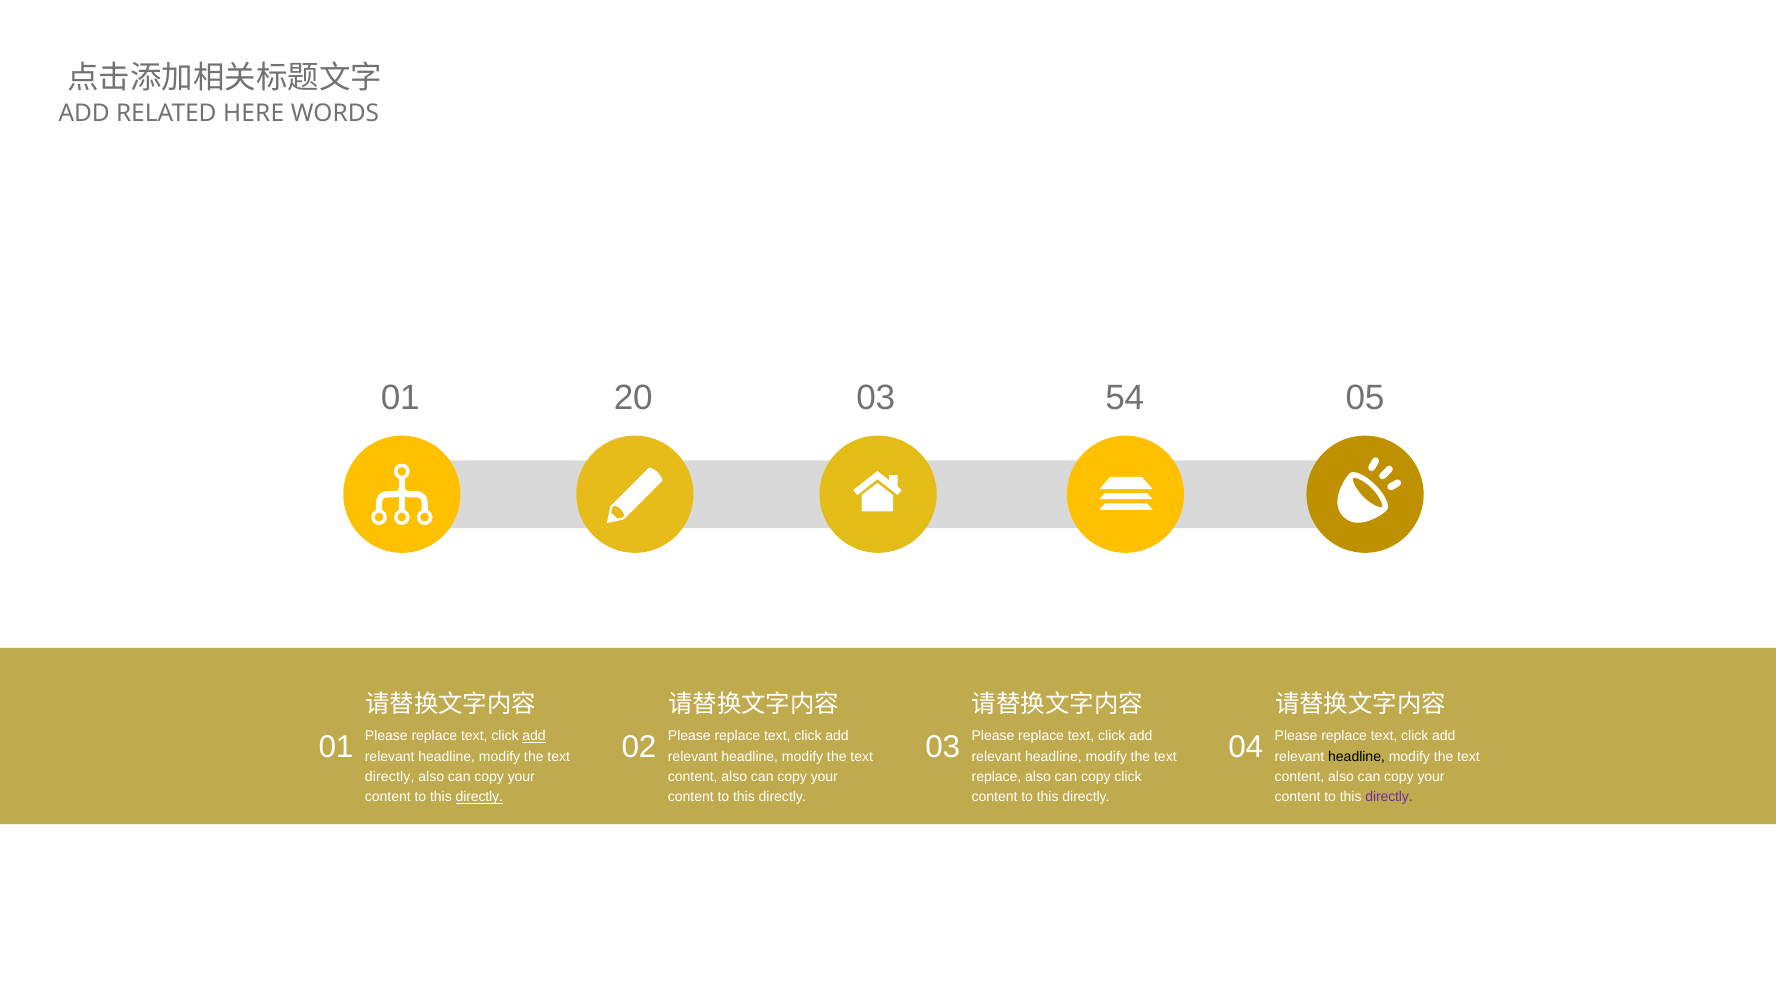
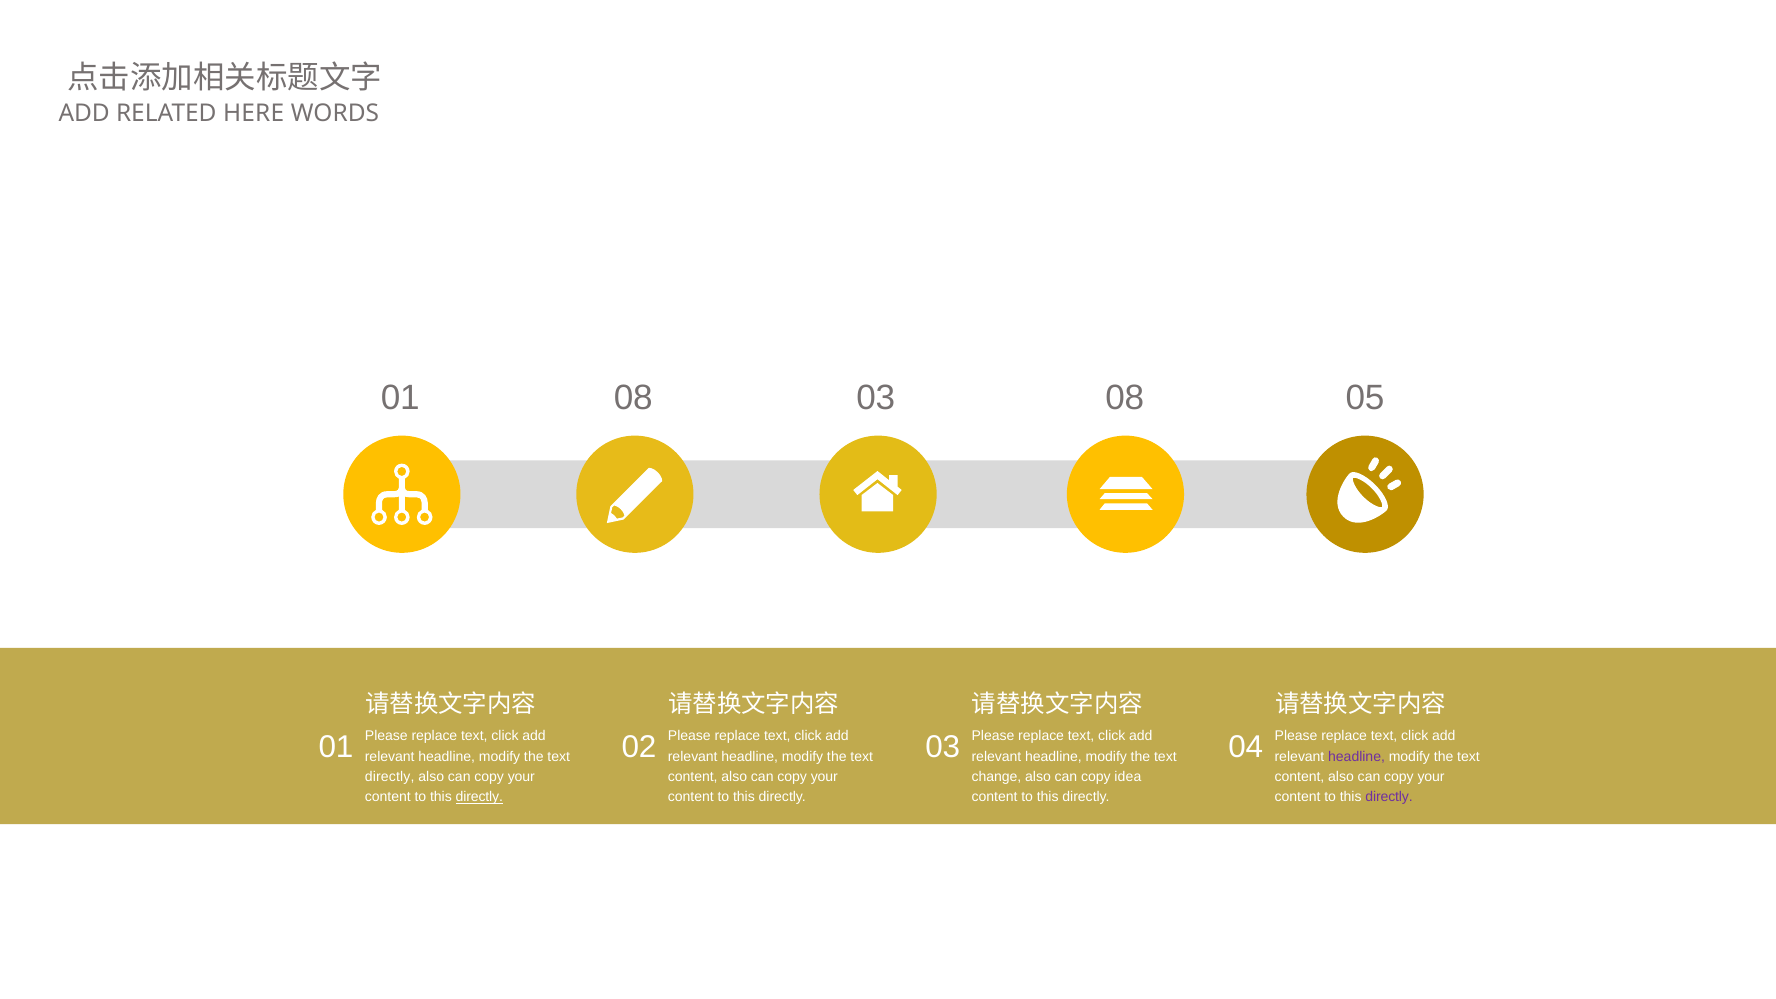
01 20: 20 -> 08
03 54: 54 -> 08
add at (534, 736) underline: present -> none
headline at (1357, 756) colour: black -> purple
replace at (996, 777): replace -> change
copy click: click -> idea
